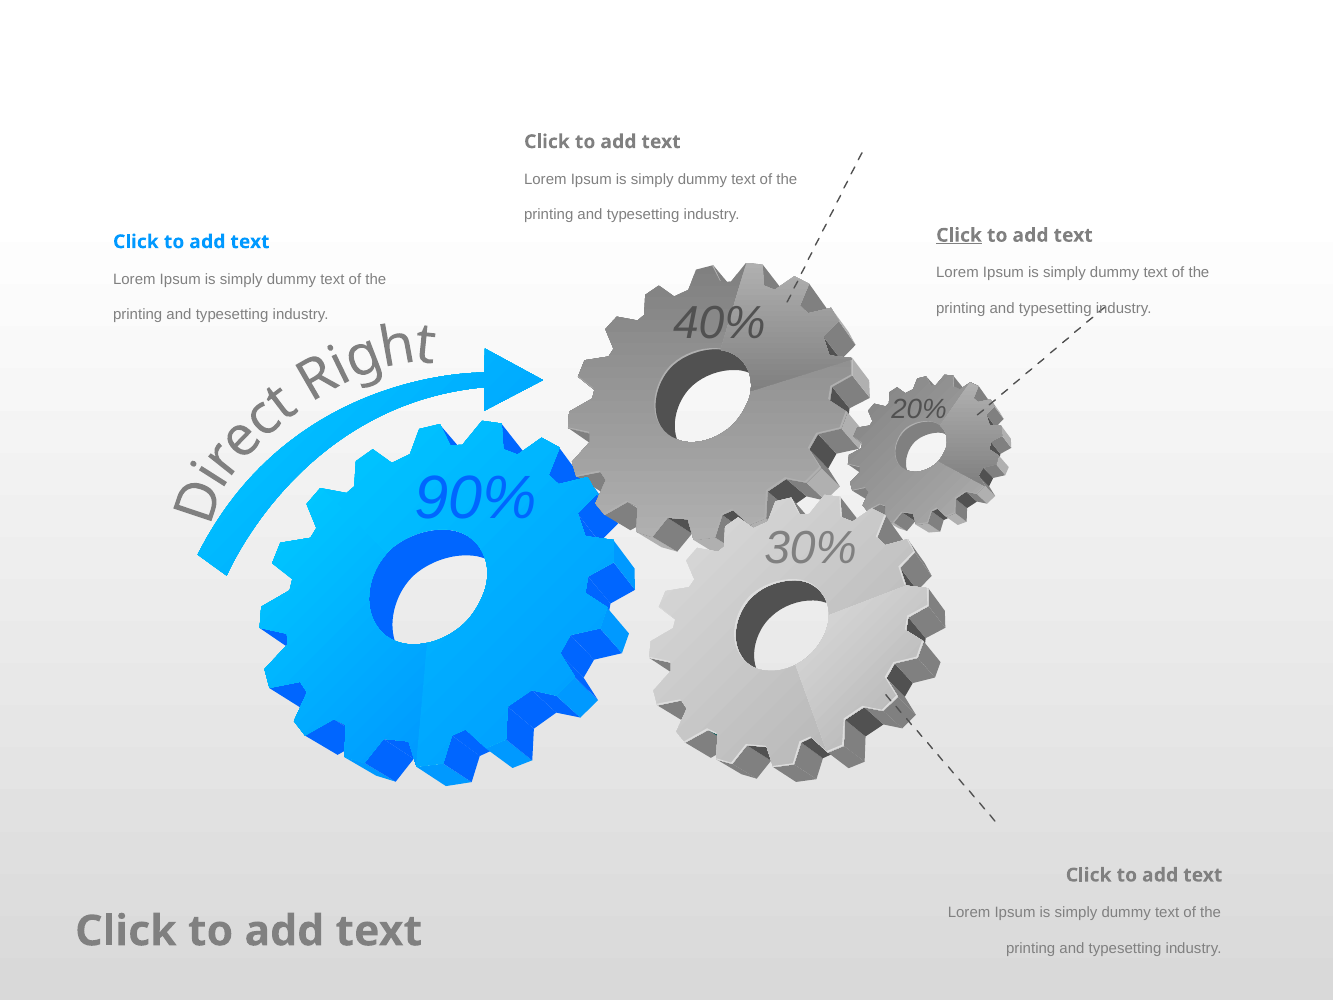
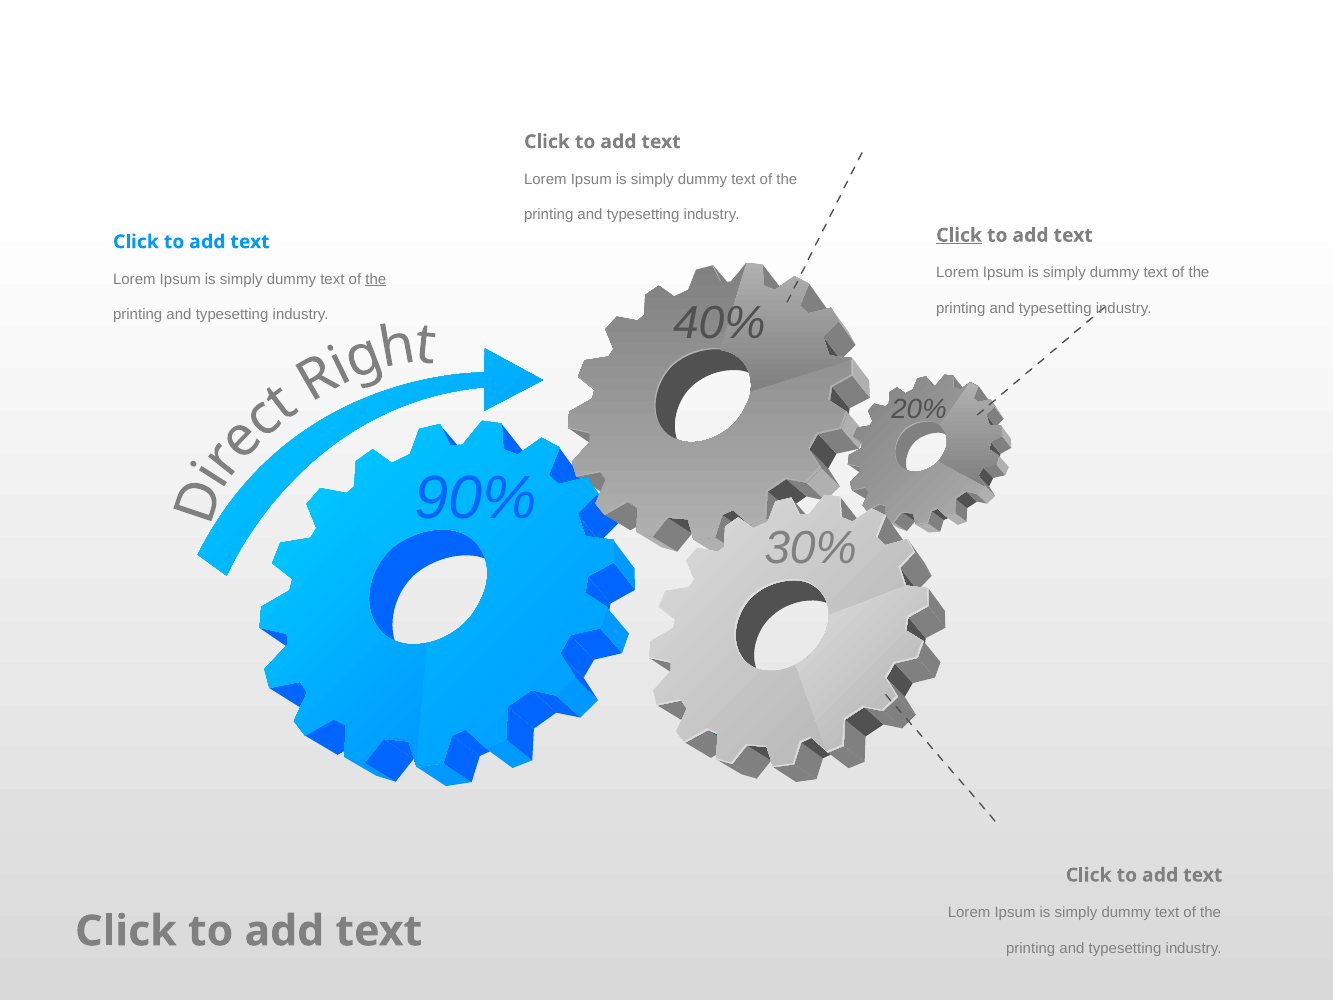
the at (376, 279) underline: none -> present
